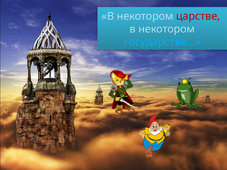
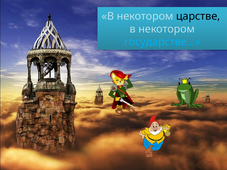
царстве colour: red -> black
